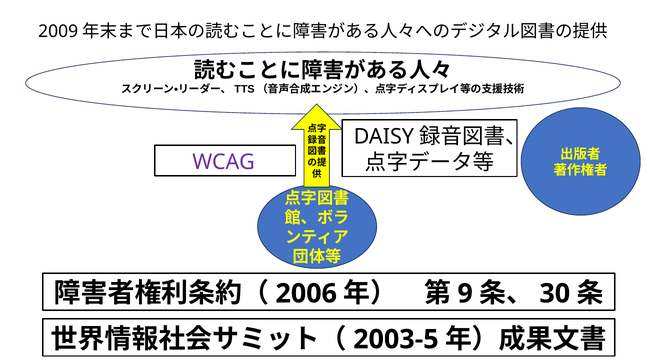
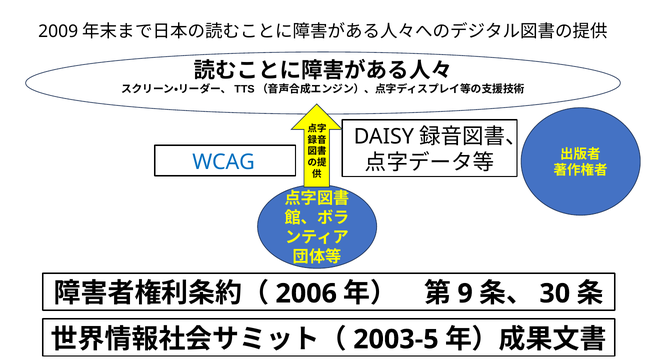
WCAG colour: purple -> blue
